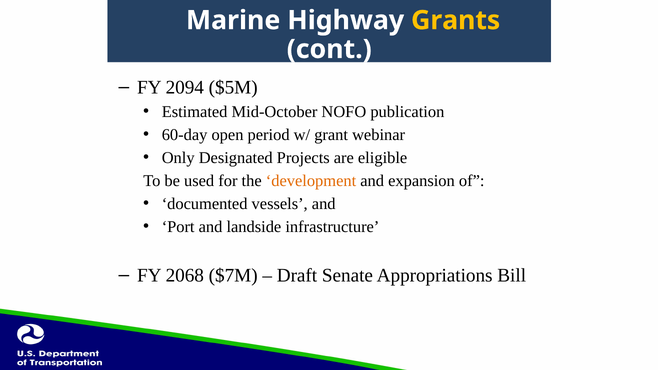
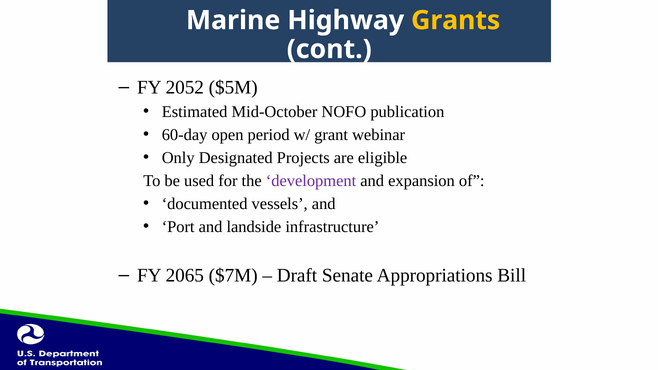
2094: 2094 -> 2052
development colour: orange -> purple
2068: 2068 -> 2065
